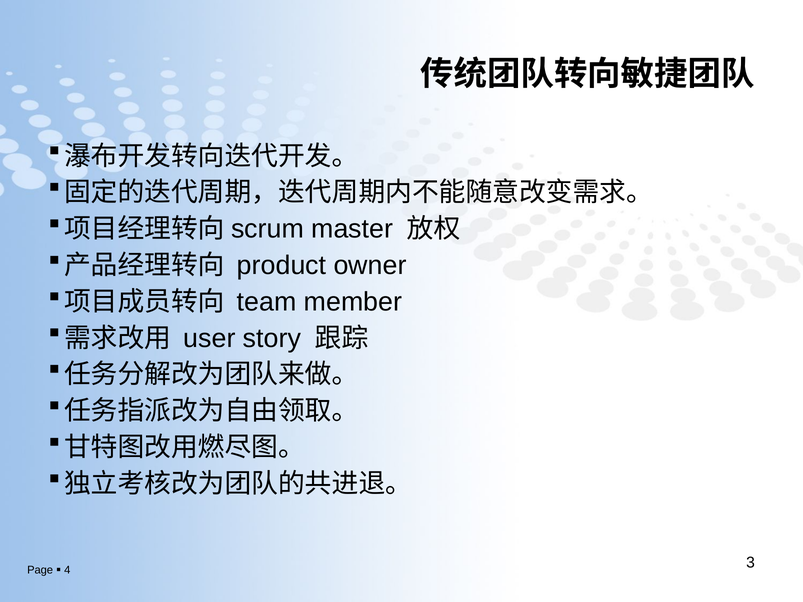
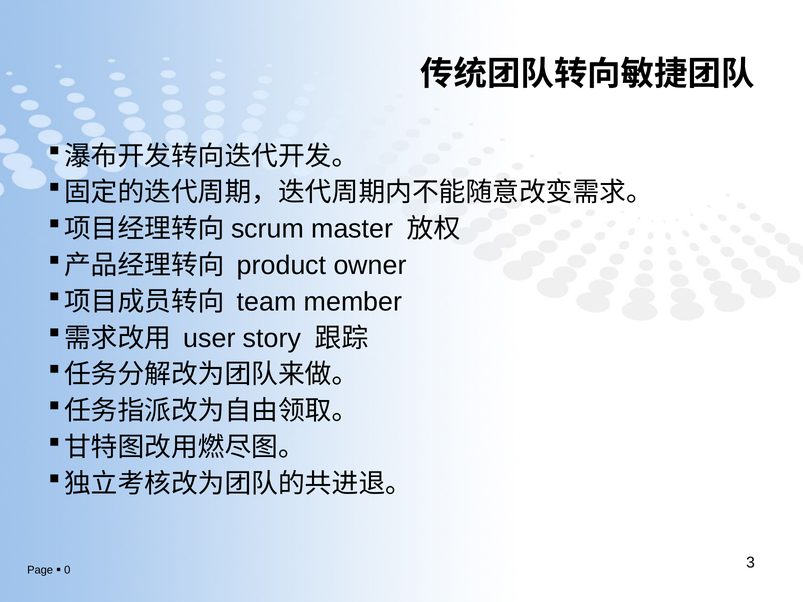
4: 4 -> 0
